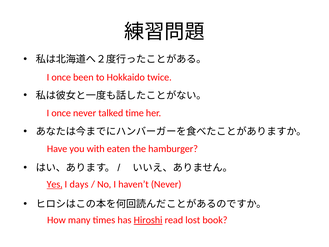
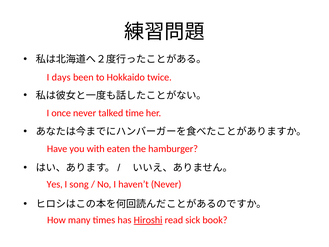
once at (61, 77): once -> days
Yes underline: present -> none
days: days -> song
lost: lost -> sick
